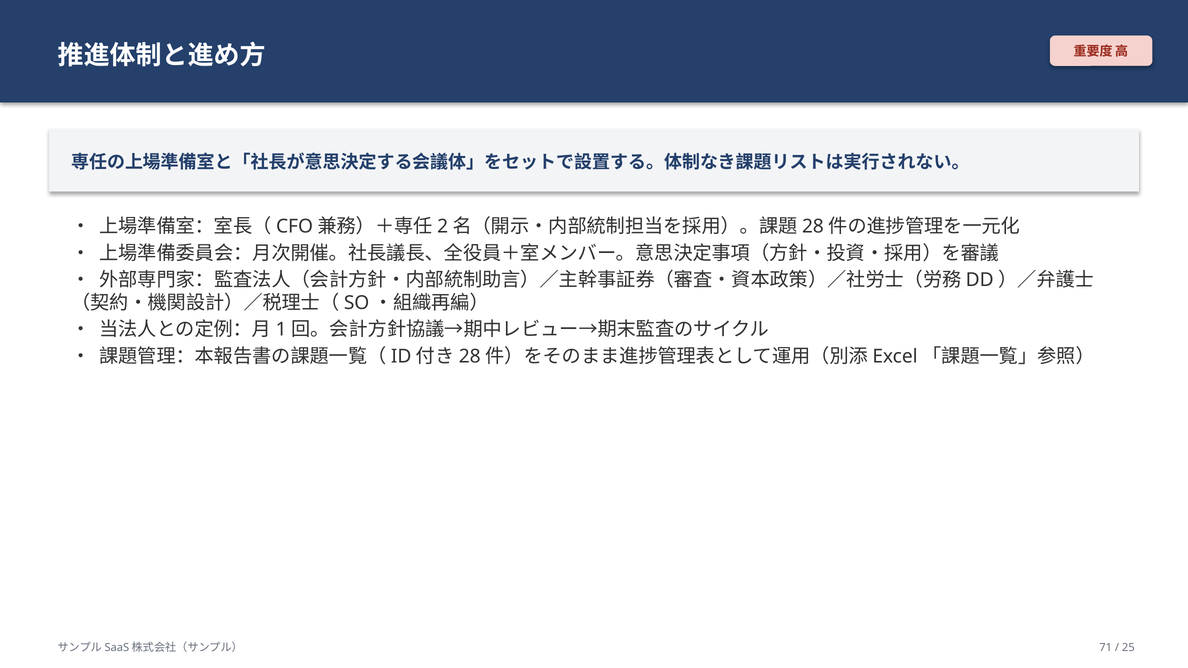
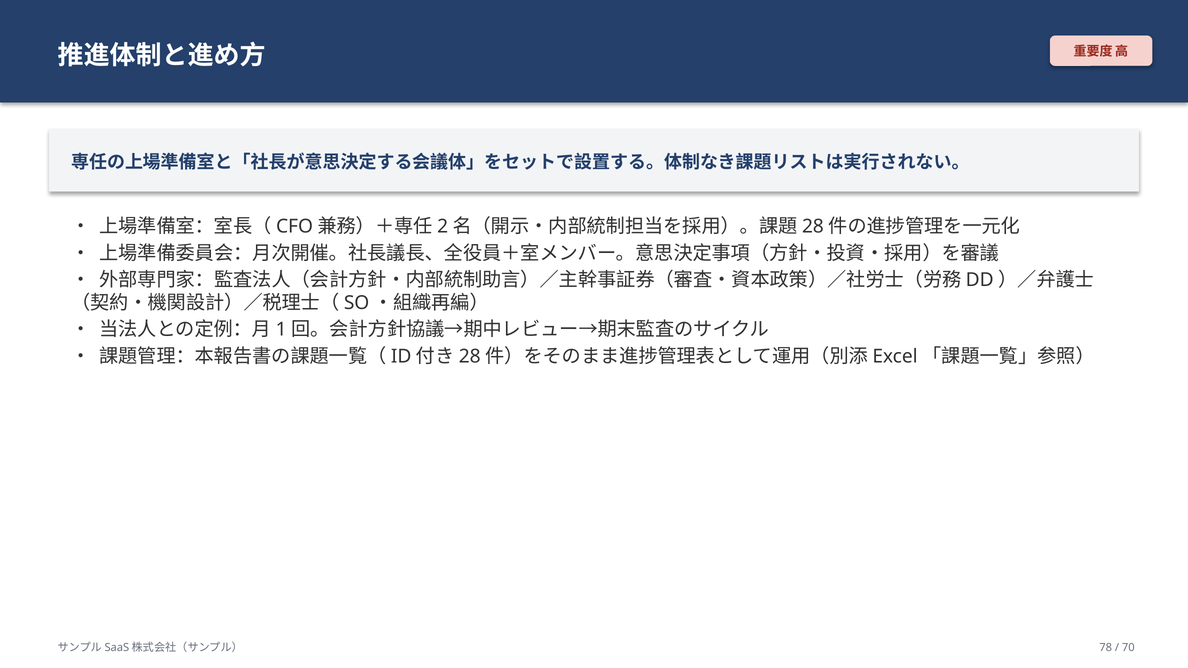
71: 71 -> 78
25: 25 -> 70
